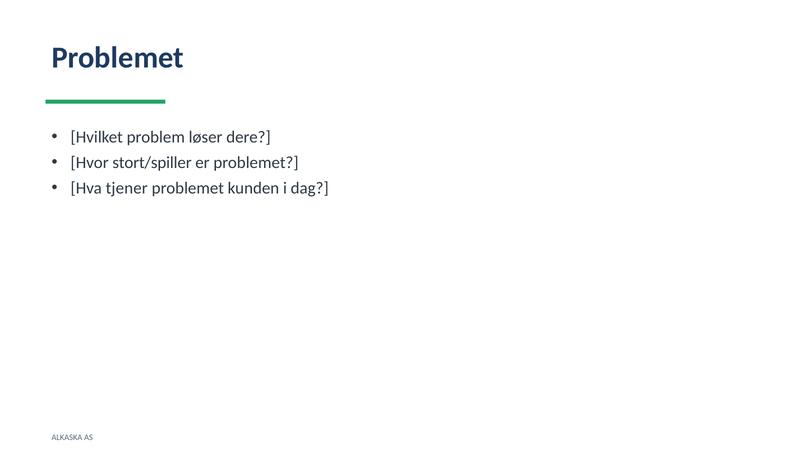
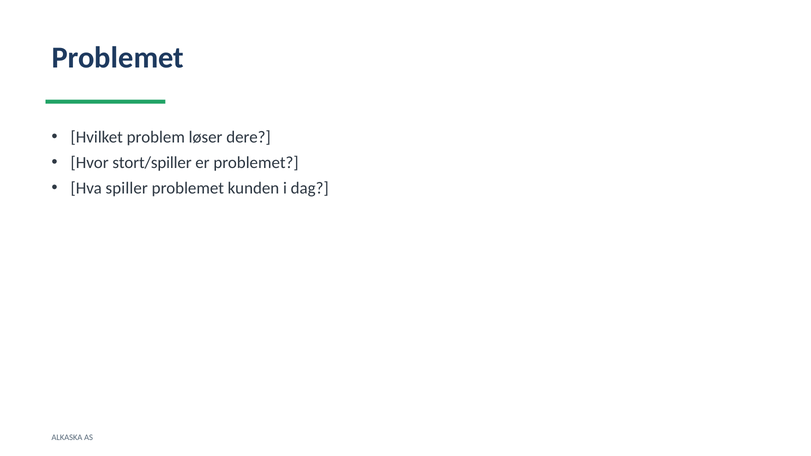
tjener: tjener -> spiller
